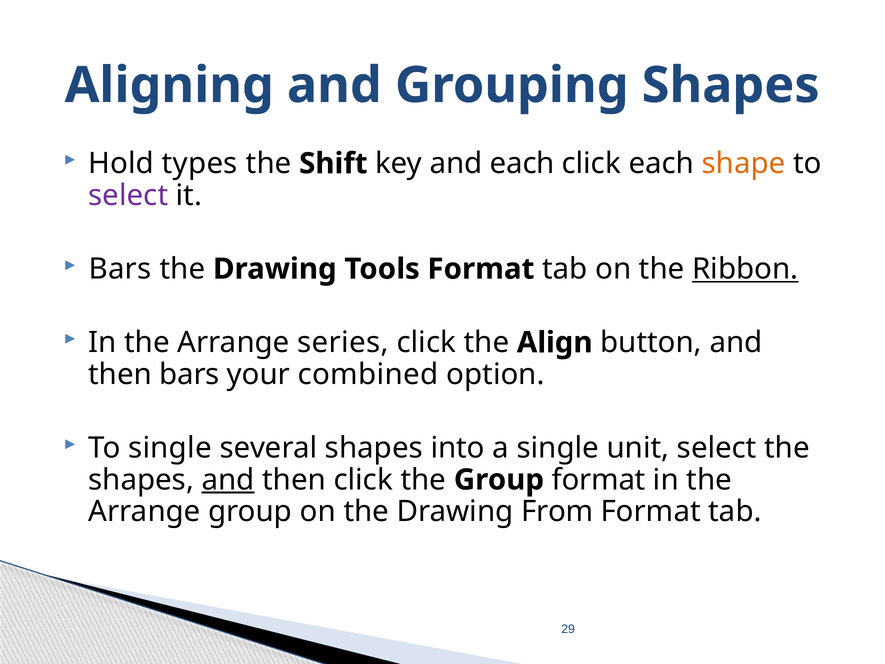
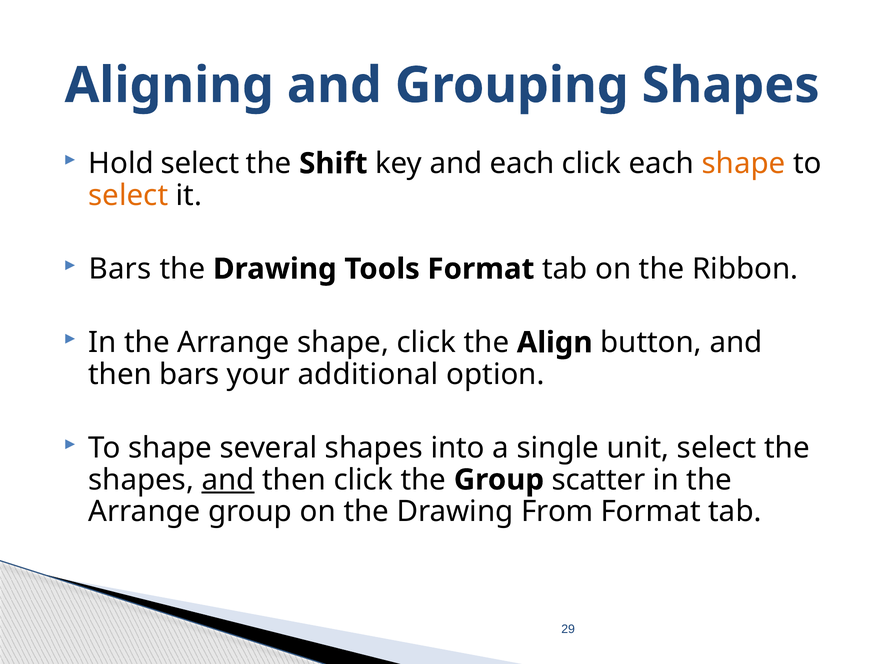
Hold types: types -> select
select at (128, 195) colour: purple -> orange
Ribbon underline: present -> none
Arrange series: series -> shape
combined: combined -> additional
To single: single -> shape
Group format: format -> scatter
